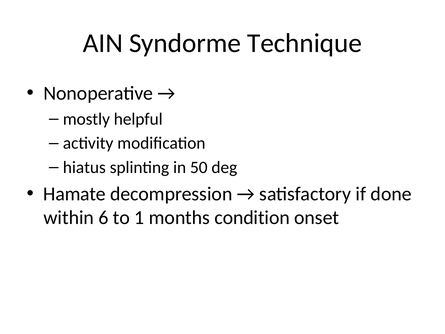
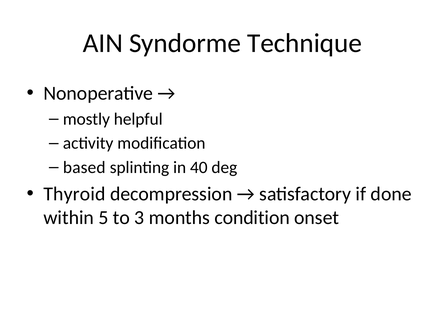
hiatus: hiatus -> based
50: 50 -> 40
Hamate: Hamate -> Thyroid
6: 6 -> 5
1: 1 -> 3
